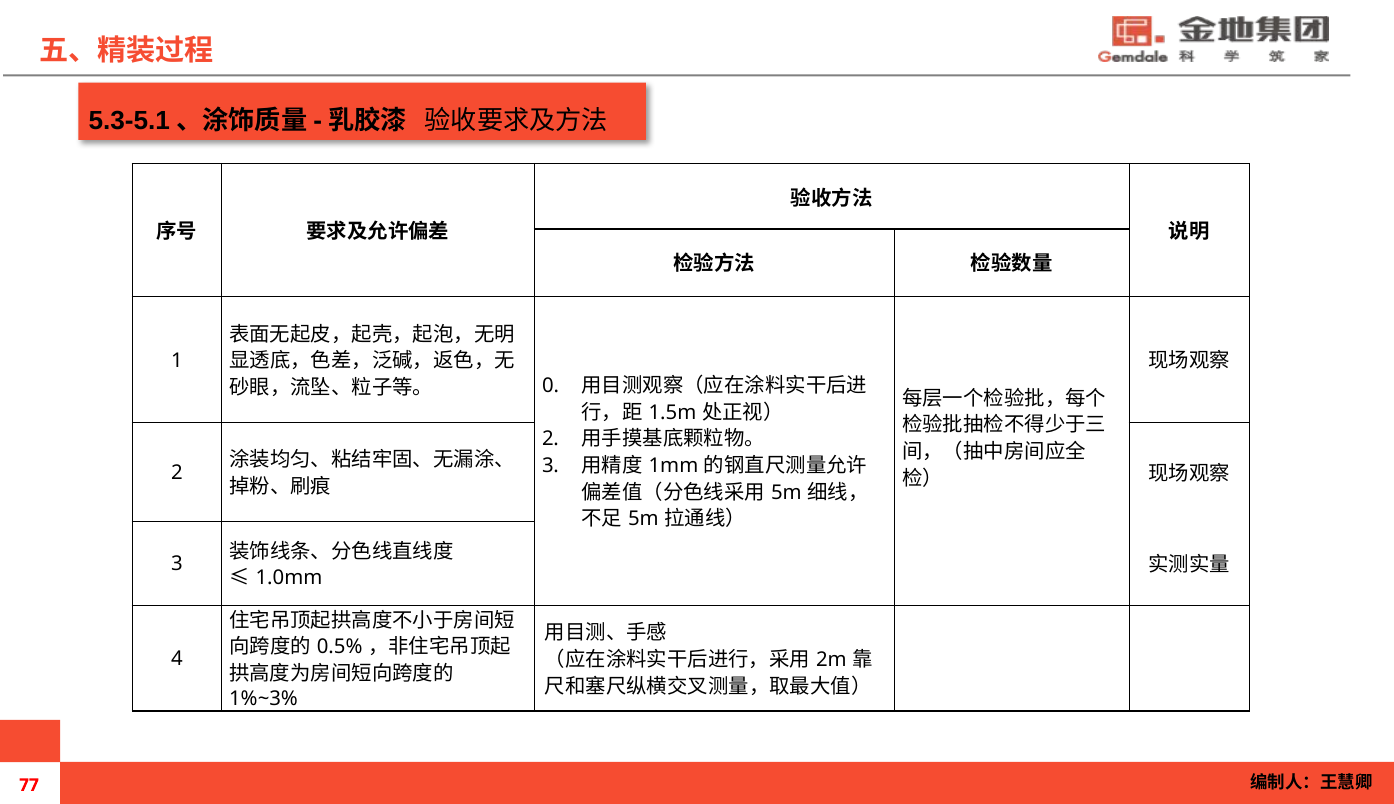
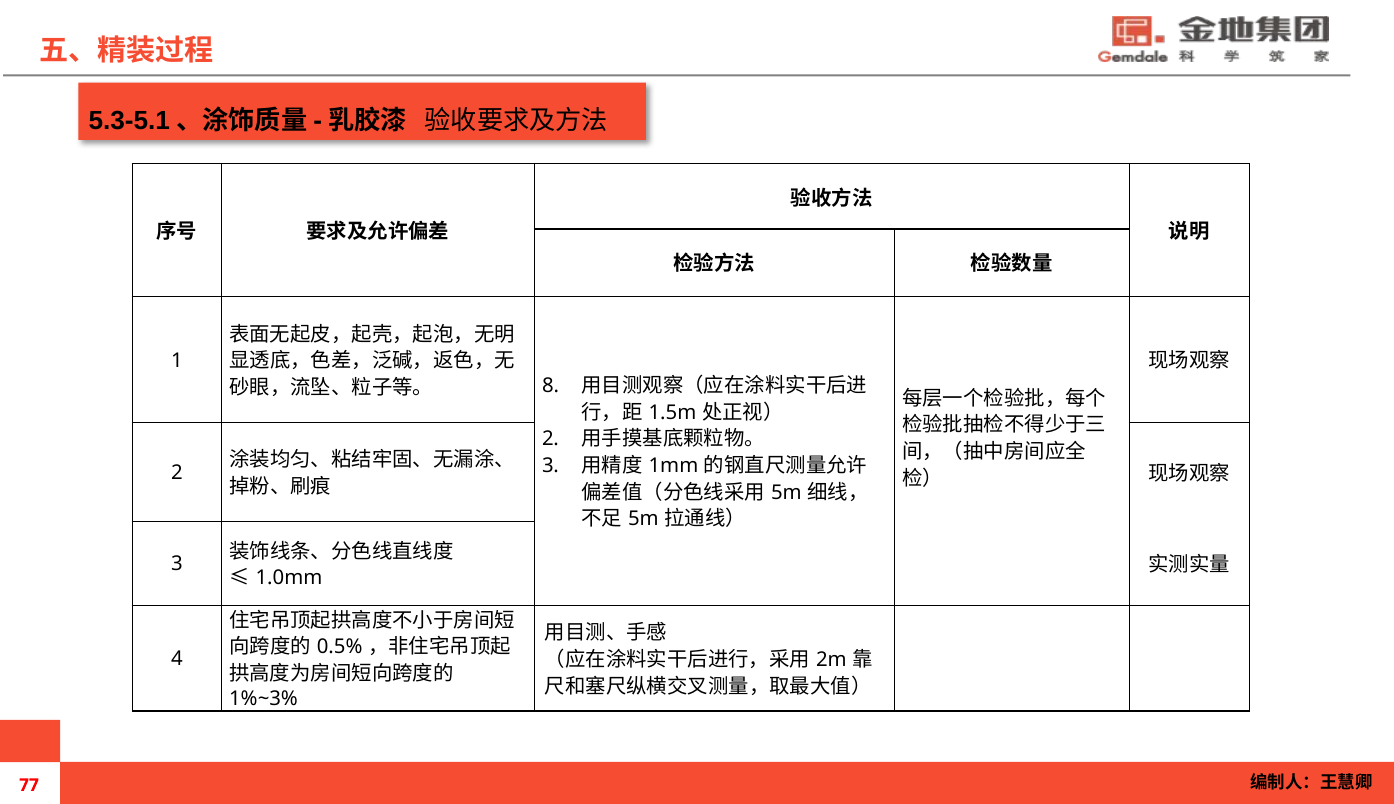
0: 0 -> 8
